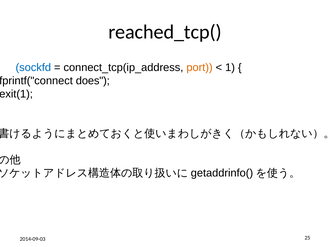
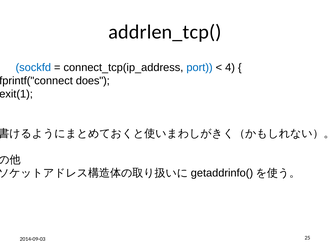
reached_tcp(: reached_tcp( -> addrlen_tcp(
port colour: orange -> blue
1: 1 -> 4
